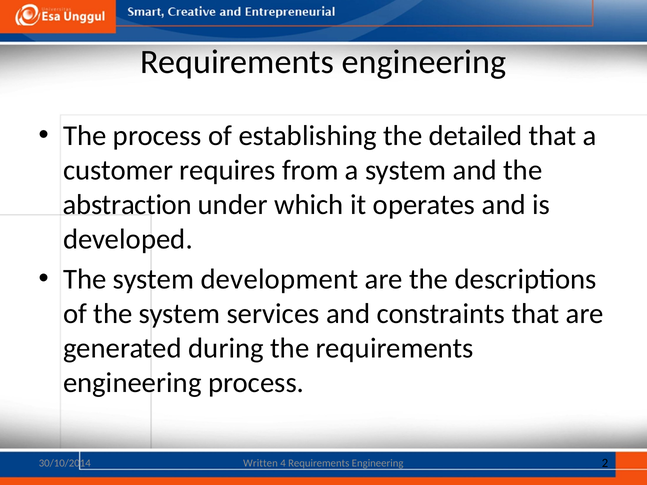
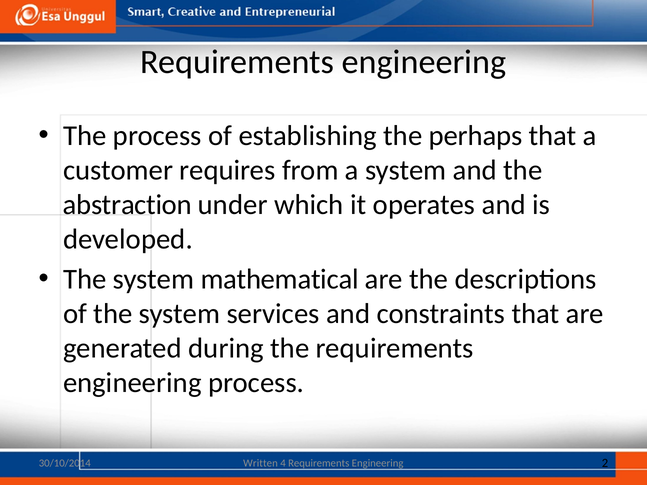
detailed: detailed -> perhaps
development: development -> mathematical
